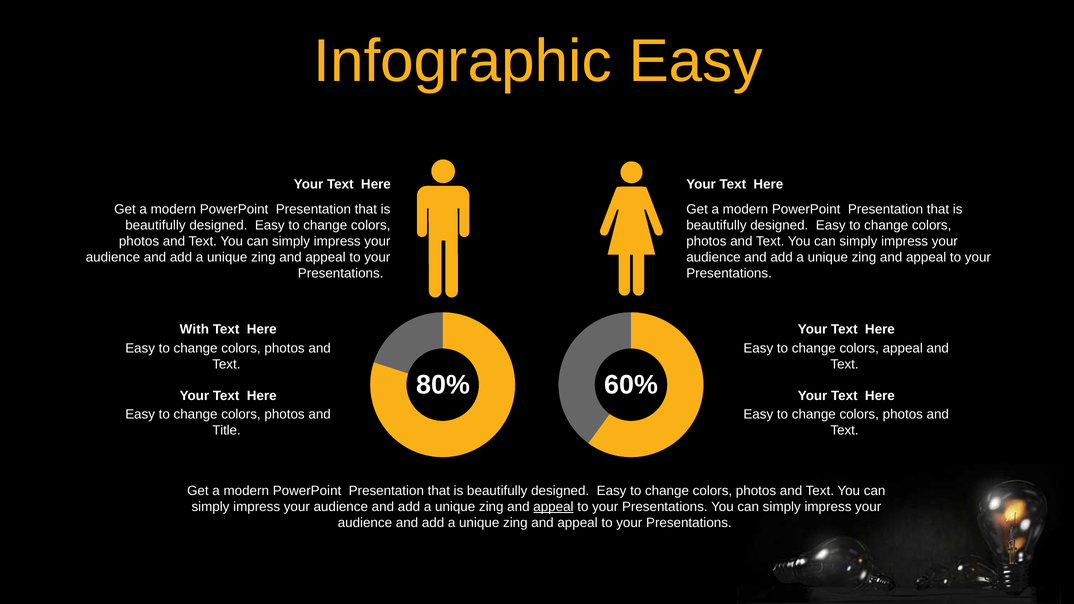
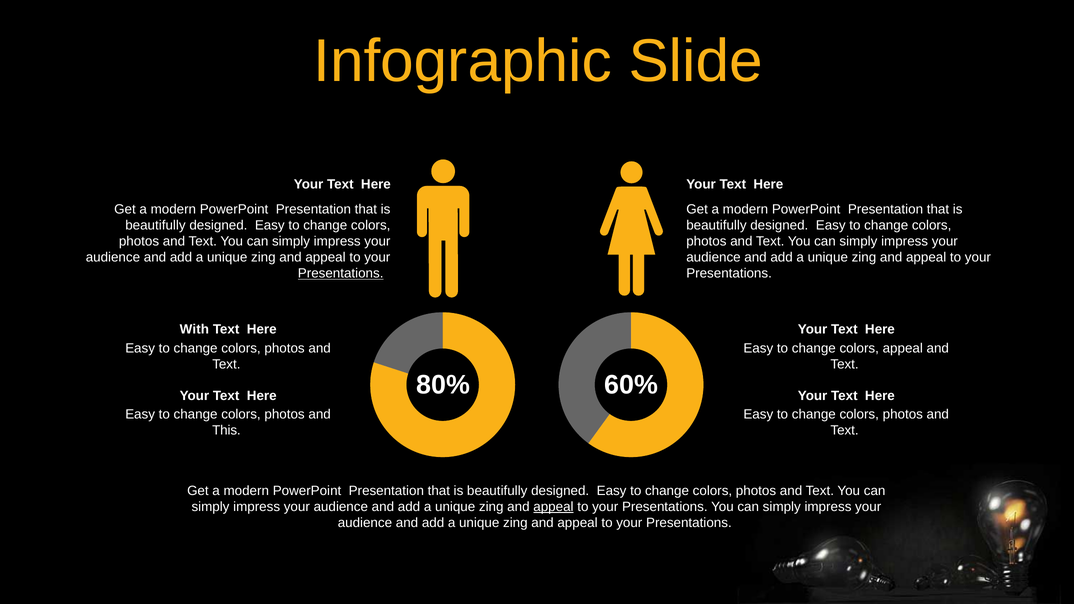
Infographic Easy: Easy -> Slide
Presentations at (341, 274) underline: none -> present
Title: Title -> This
